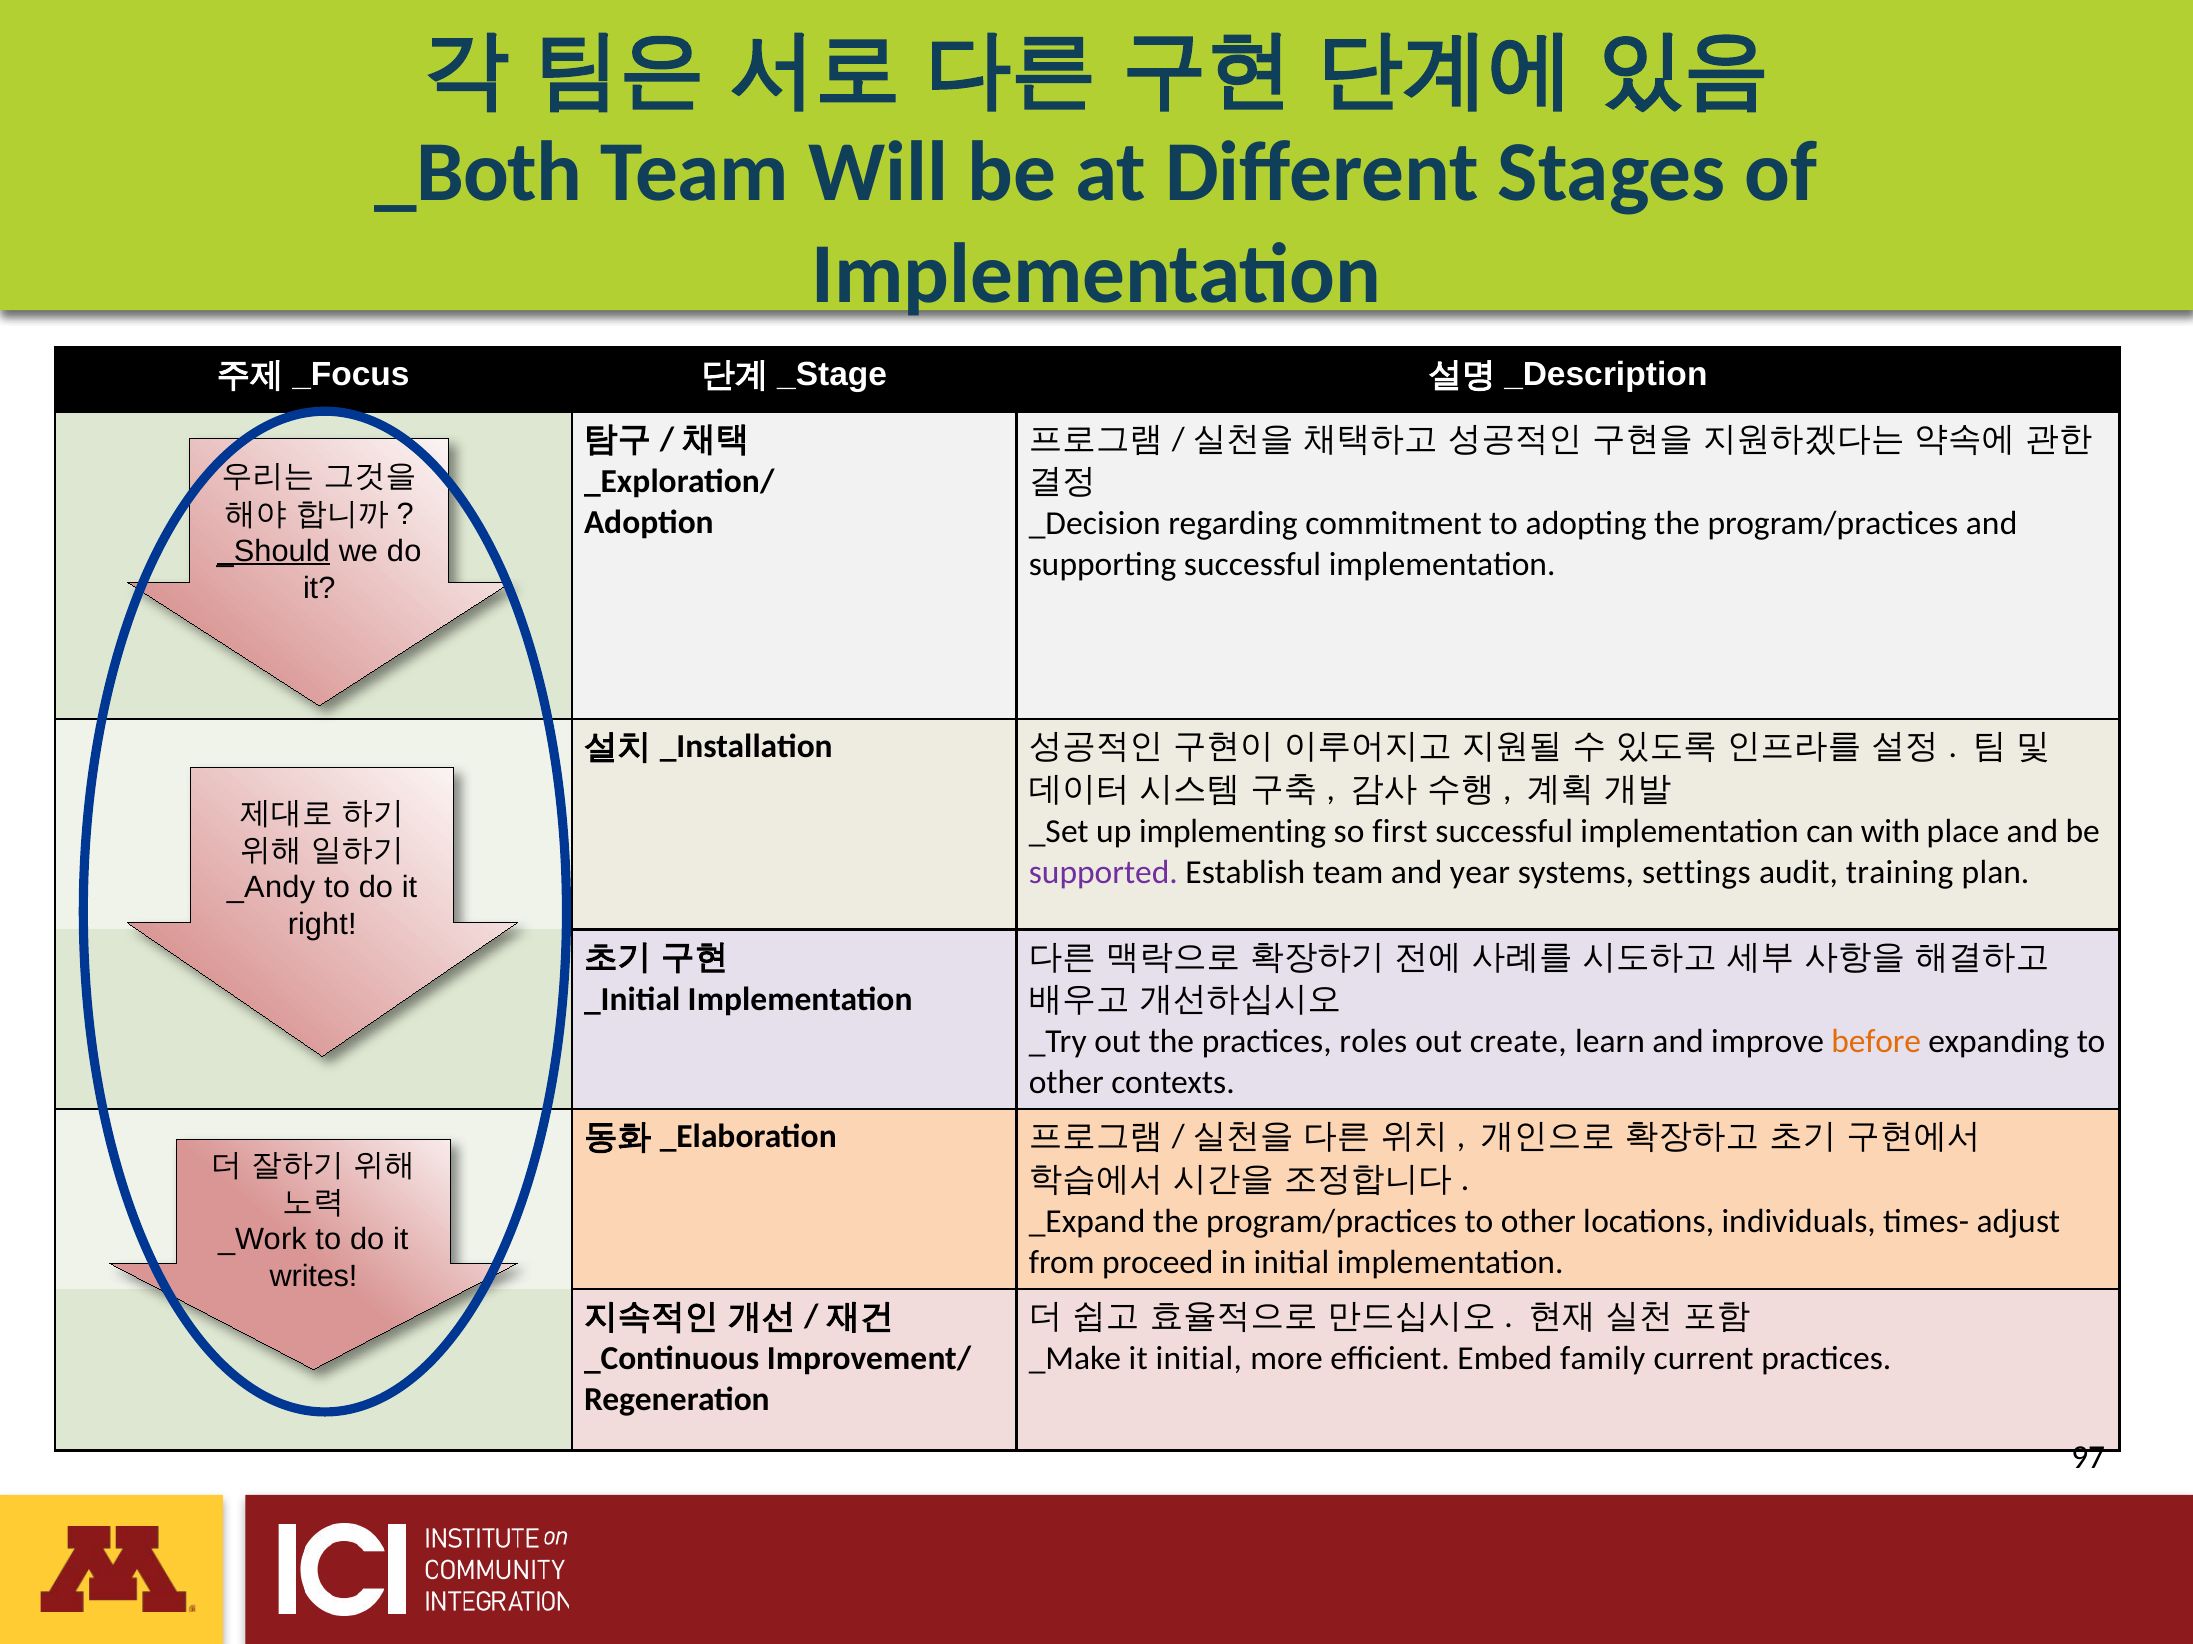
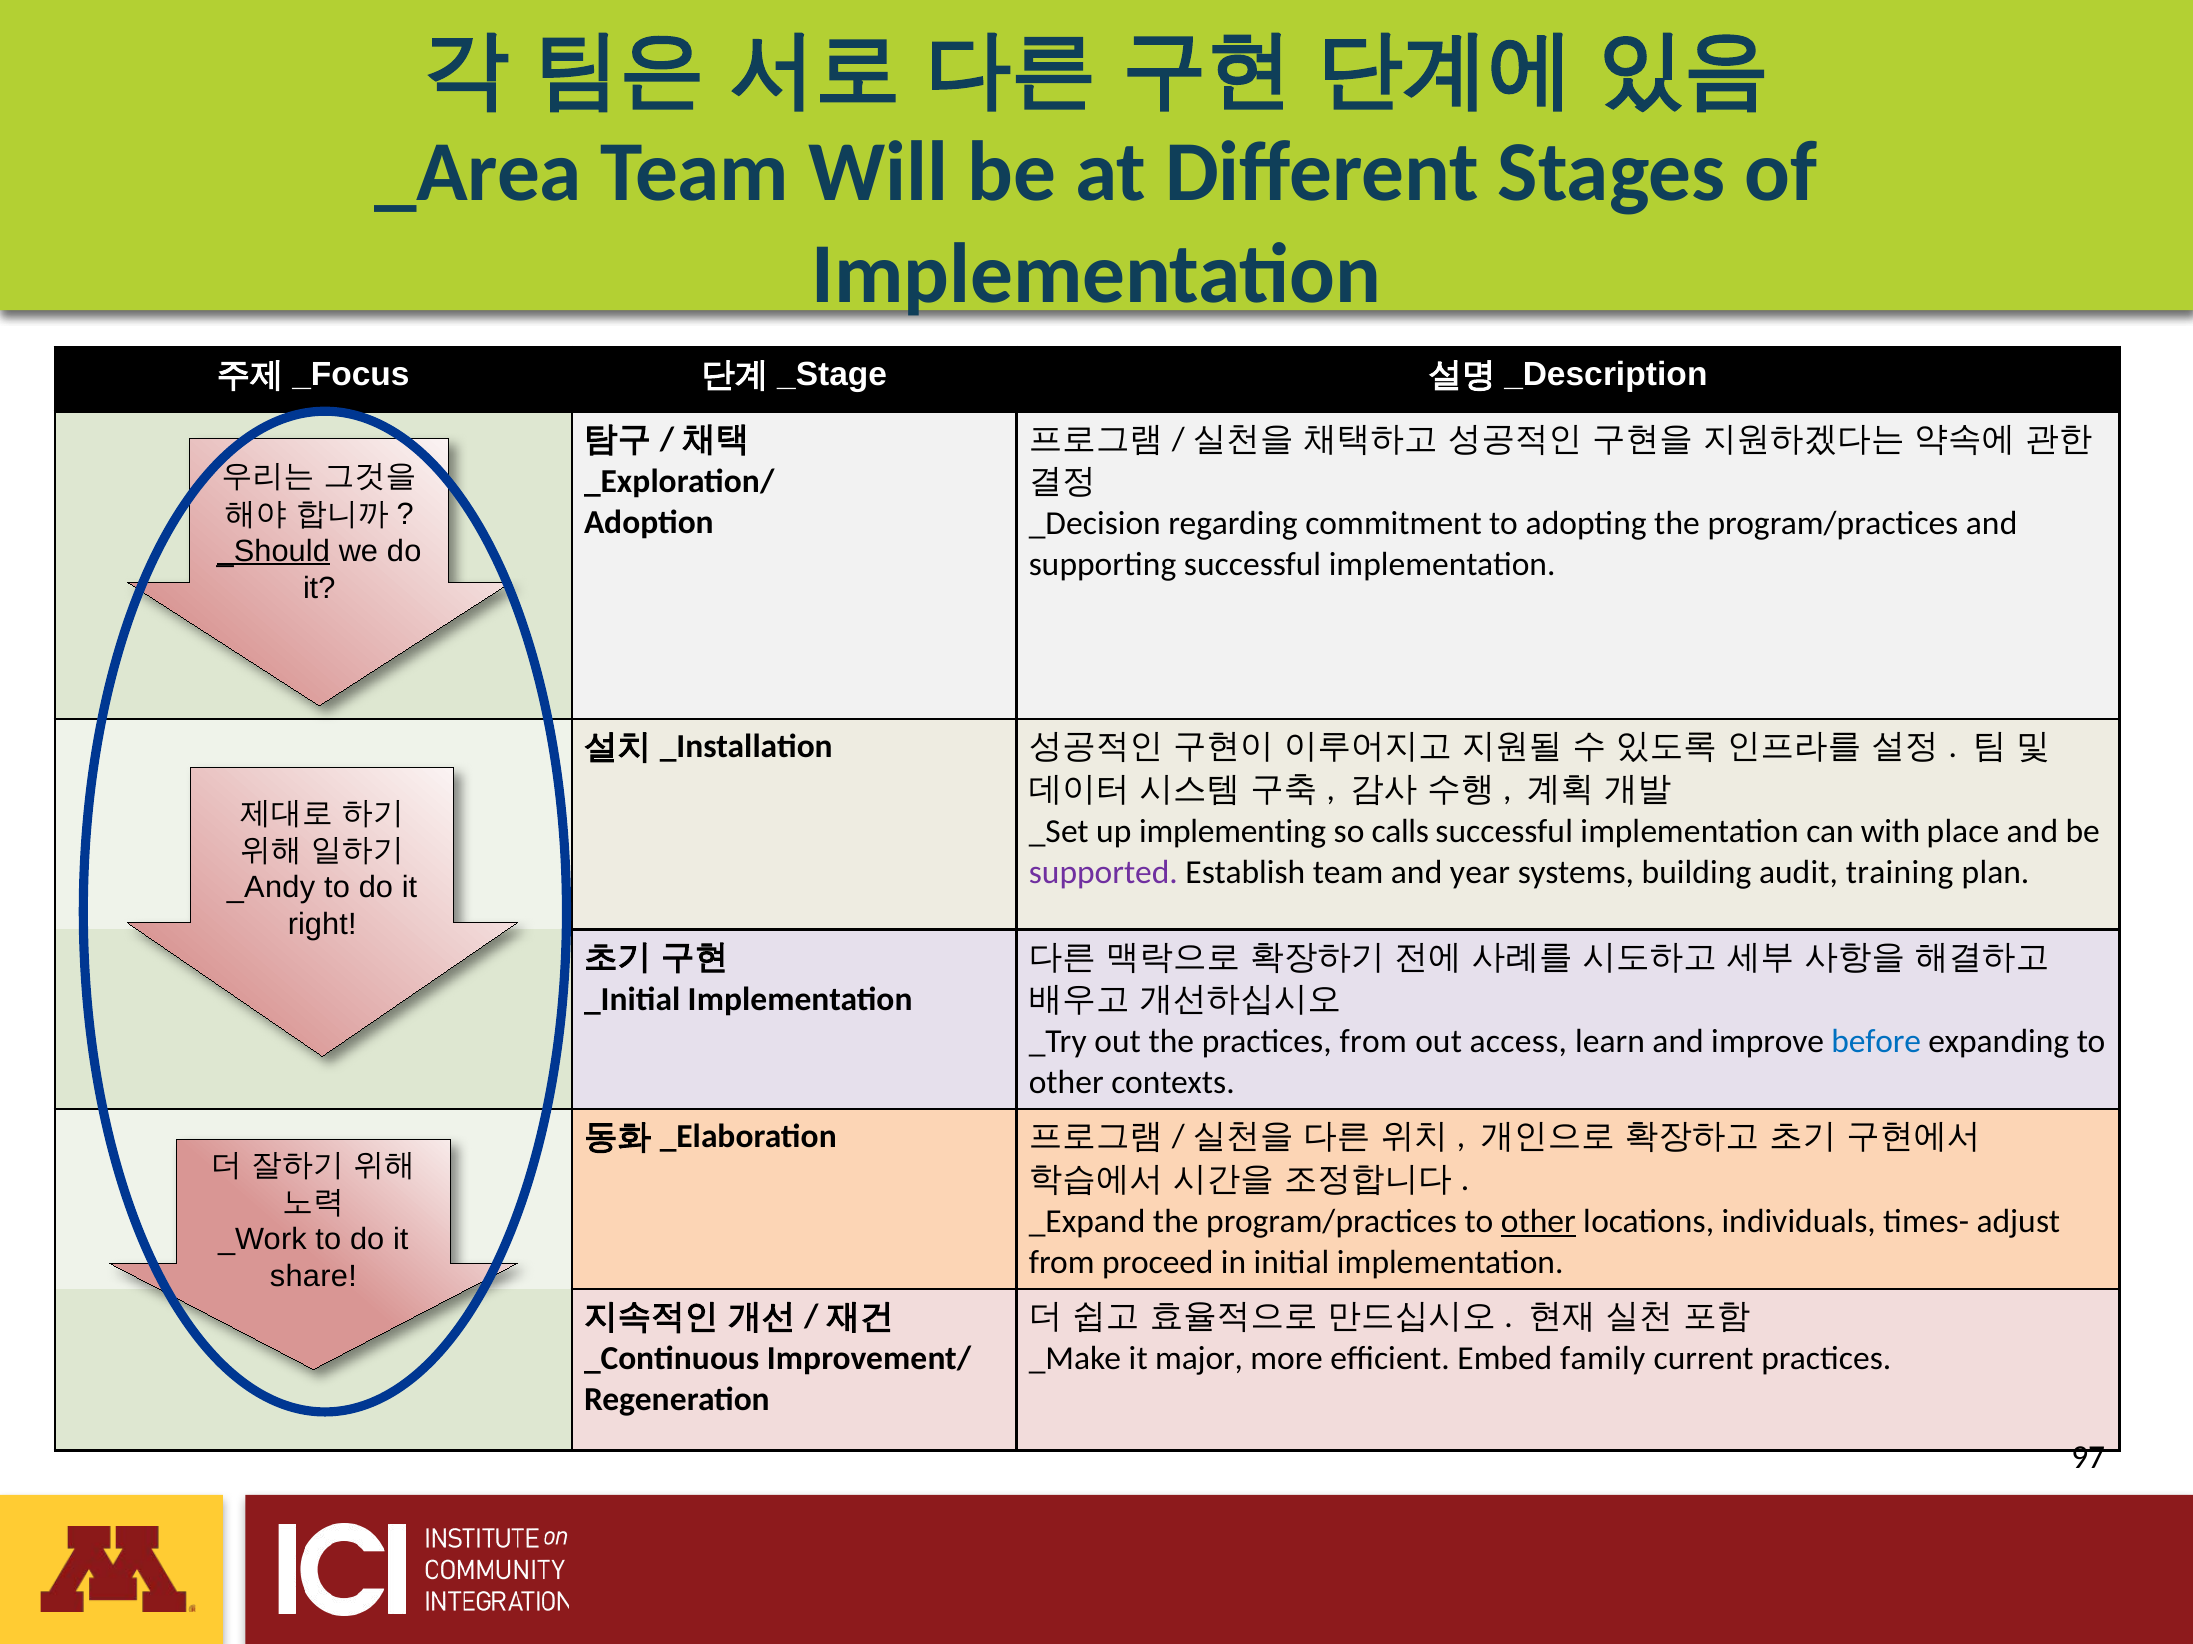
_Both: _Both -> _Area
first: first -> calls
settings: settings -> building
practices roles: roles -> from
create: create -> access
before colour: orange -> blue
other at (1538, 1222) underline: none -> present
writes: writes -> share
it initial: initial -> major
